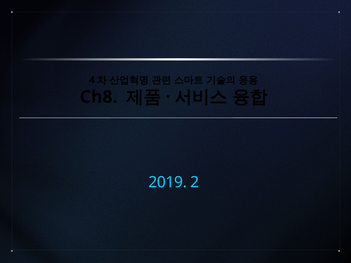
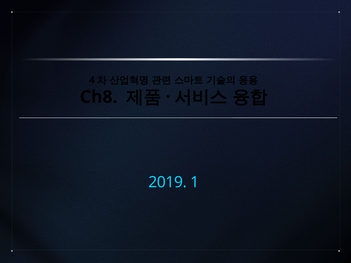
2: 2 -> 1
